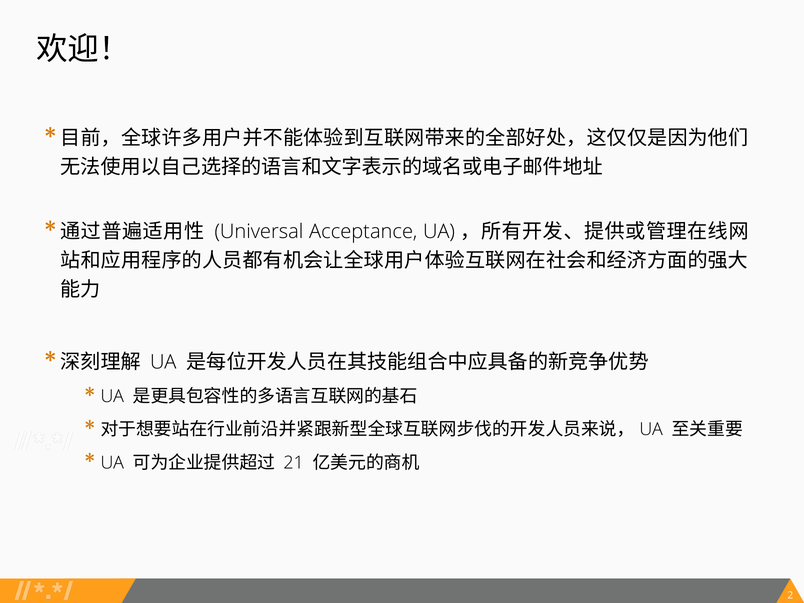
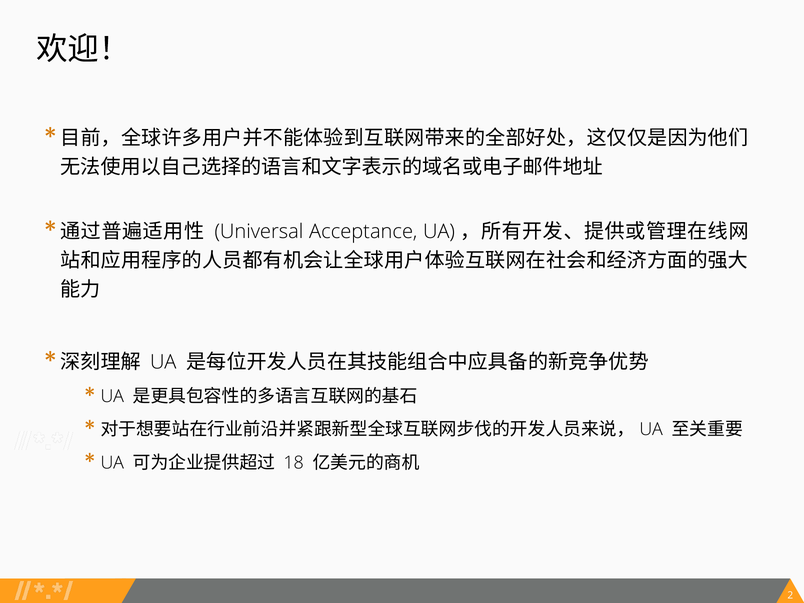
21: 21 -> 18
